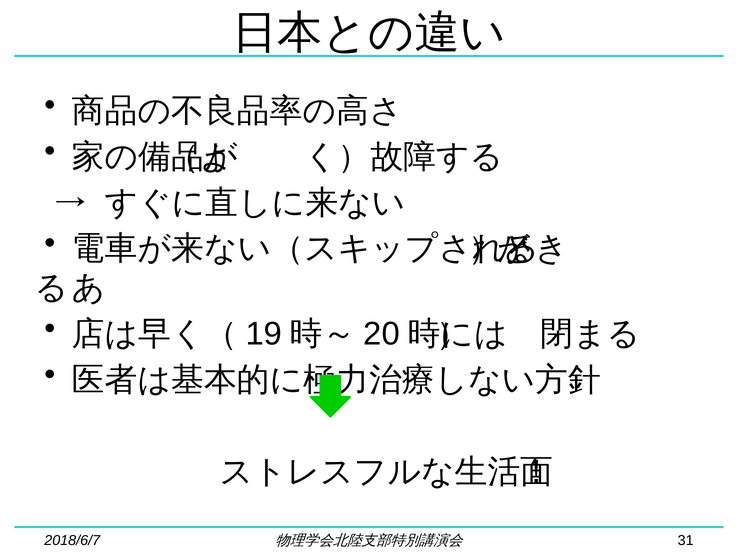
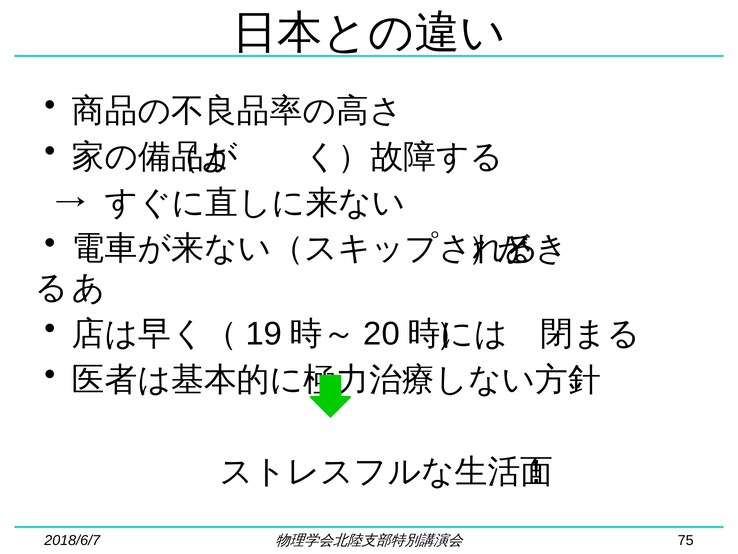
31: 31 -> 75
